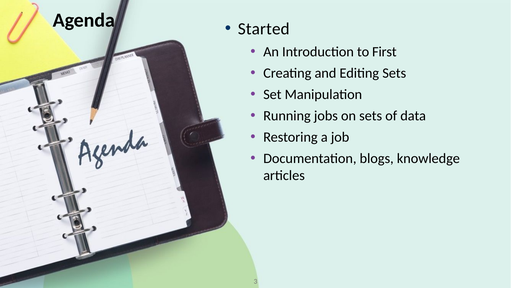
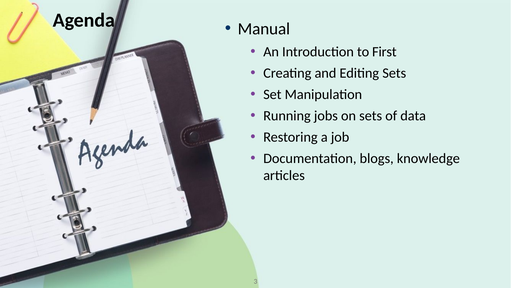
Started: Started -> Manual
